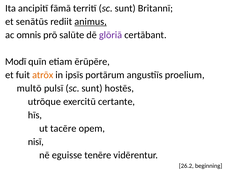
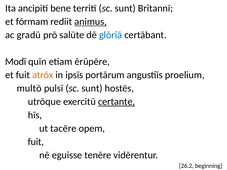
fāmā: fāmā -> bene
senātūs: senātūs -> fōrmam
omnis: omnis -> gradū
glōriā colour: purple -> blue
certante underline: none -> present
nisī at (36, 142): nisī -> fuit
